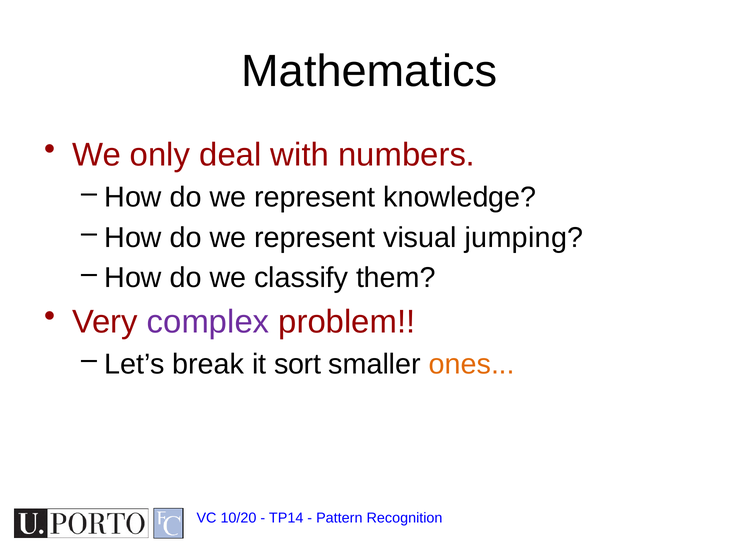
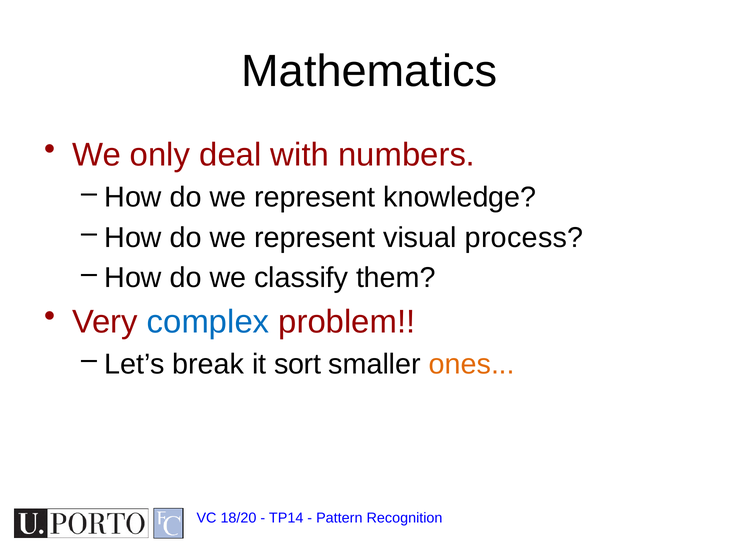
jumping: jumping -> process
complex colour: purple -> blue
10/20: 10/20 -> 18/20
